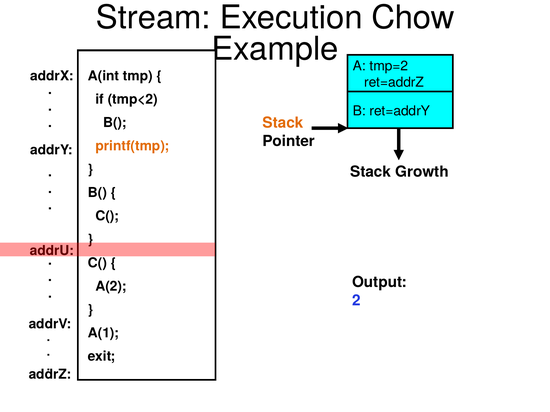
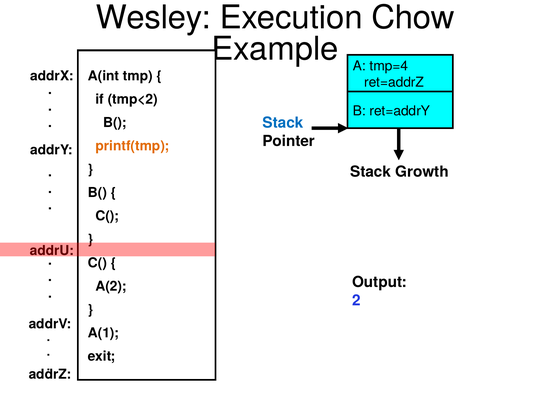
Stream: Stream -> Wesley
tmp=2: tmp=2 -> tmp=4
Stack at (283, 123) colour: orange -> blue
